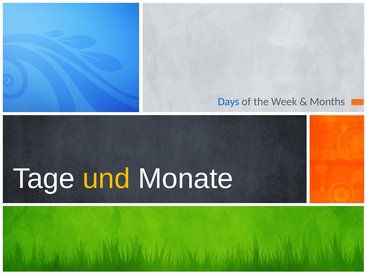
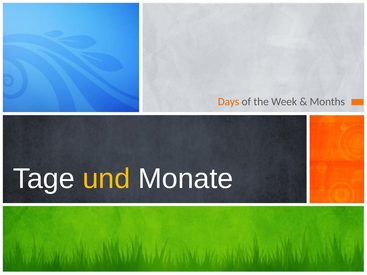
Days colour: blue -> orange
